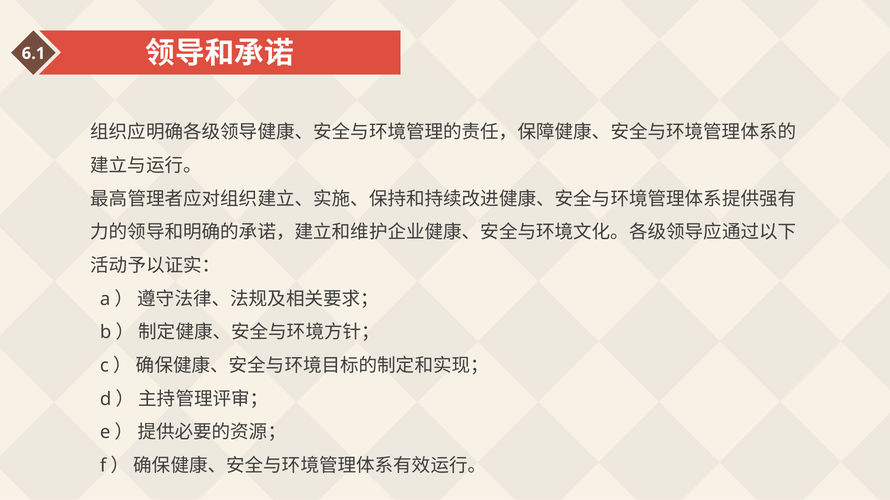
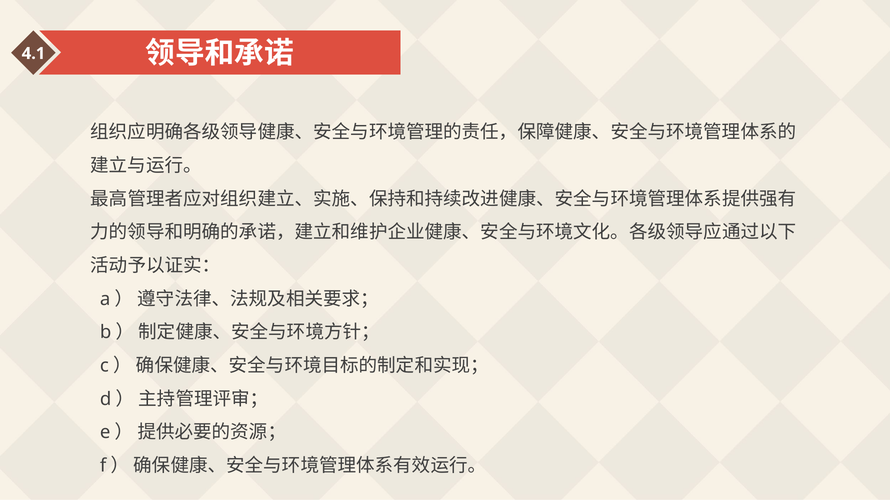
6.1: 6.1 -> 4.1
